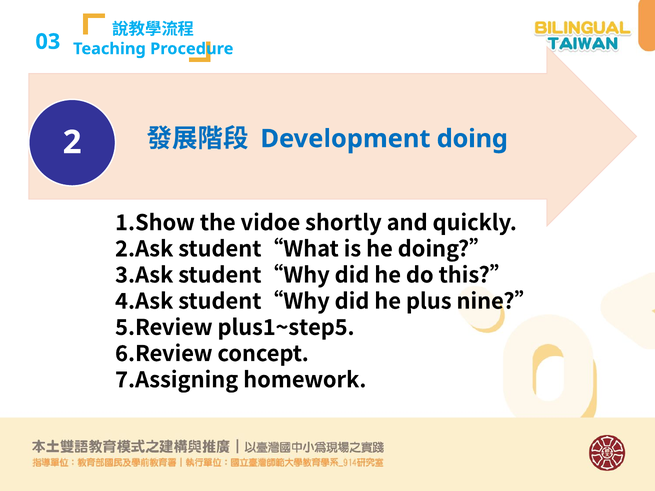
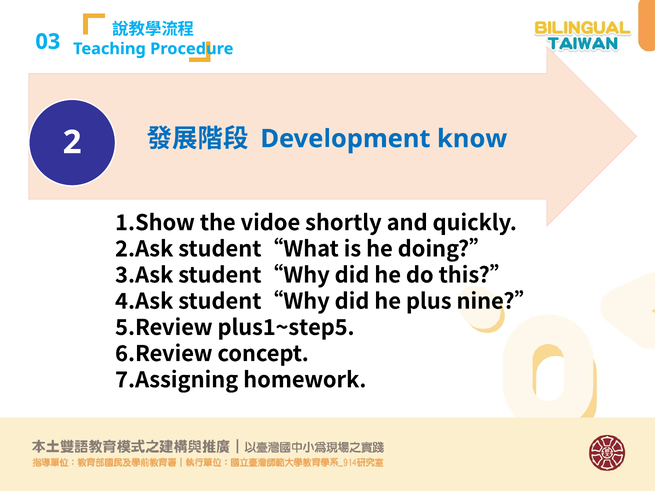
Development doing: doing -> know
